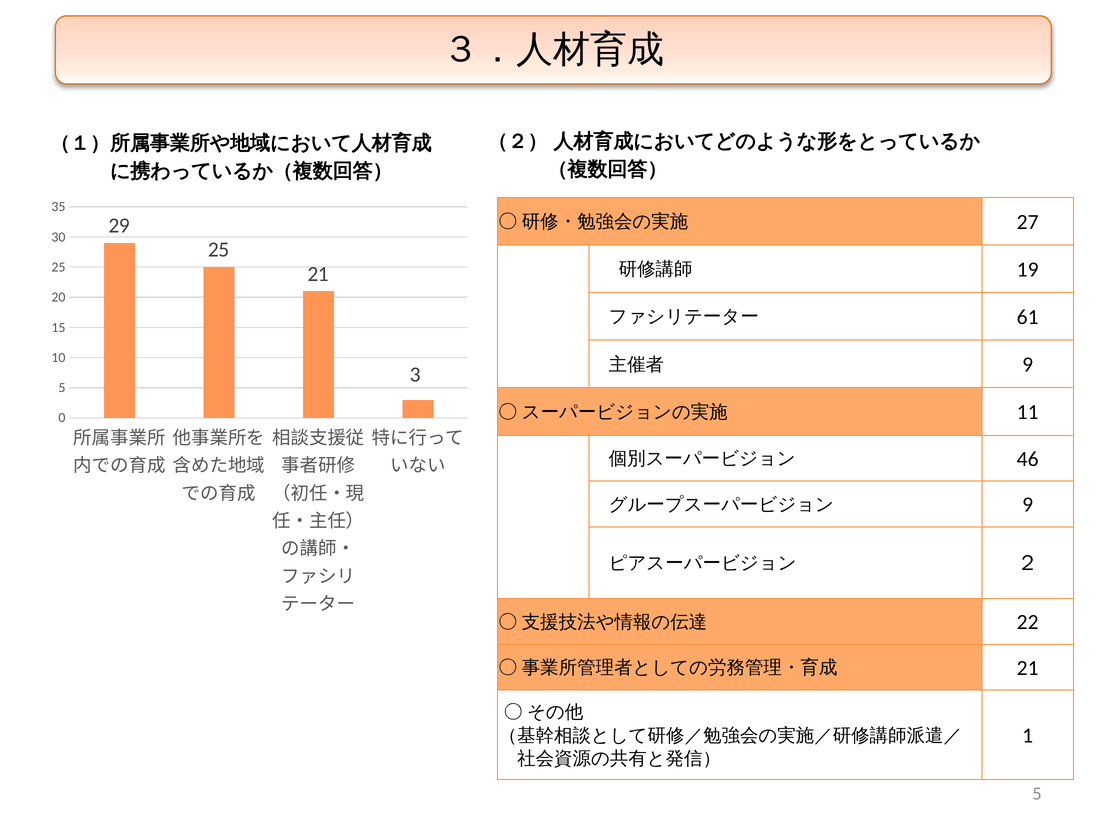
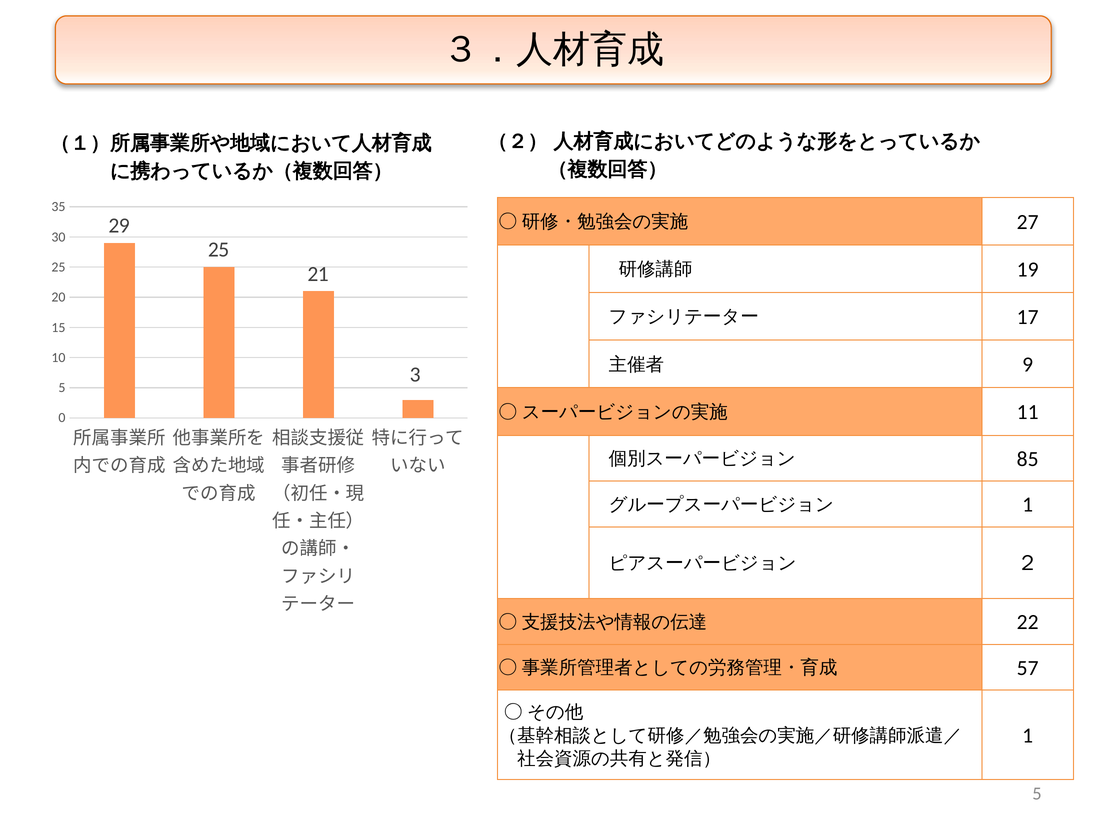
61: 61 -> 17
46: 46 -> 85
9 at (1028, 505): 9 -> 1
21 at (1028, 668): 21 -> 57
